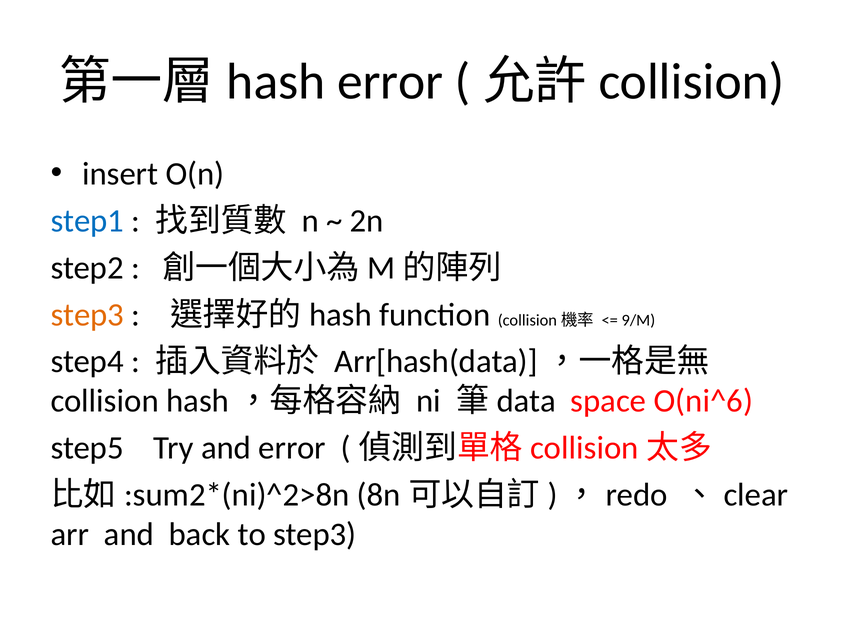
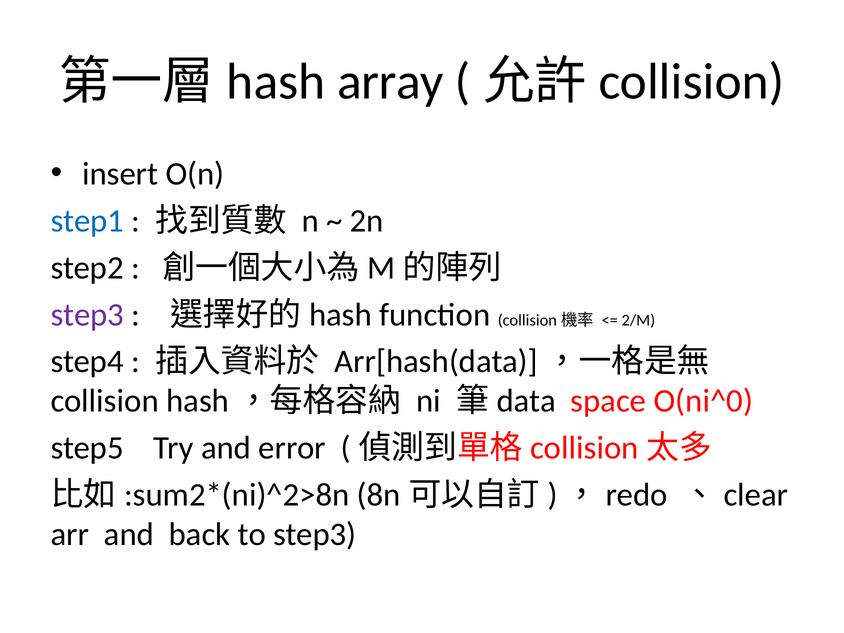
error at (390, 82): error -> array
step3 at (87, 315) colour: orange -> purple
9/M: 9/M -> 2/M
O(ni^6: O(ni^6 -> O(ni^0
